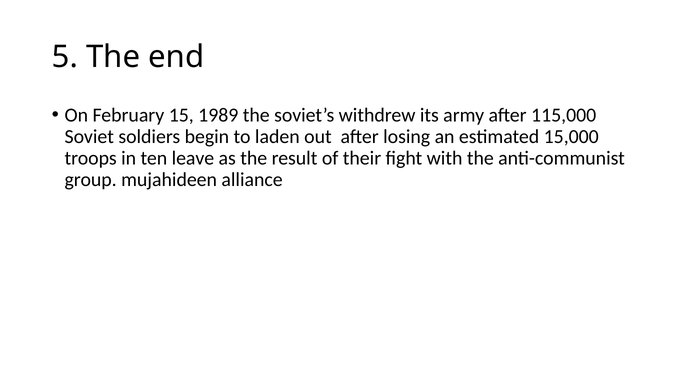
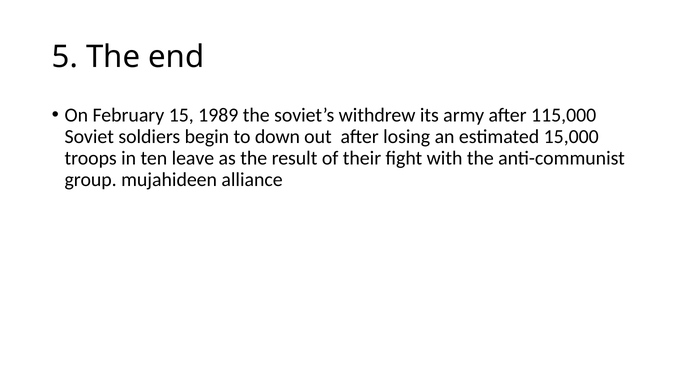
laden: laden -> down
